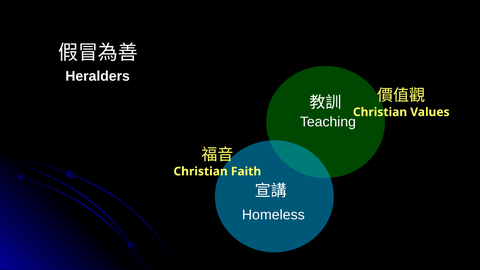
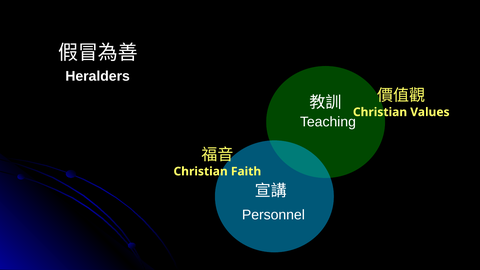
Homeless: Homeless -> Personnel
